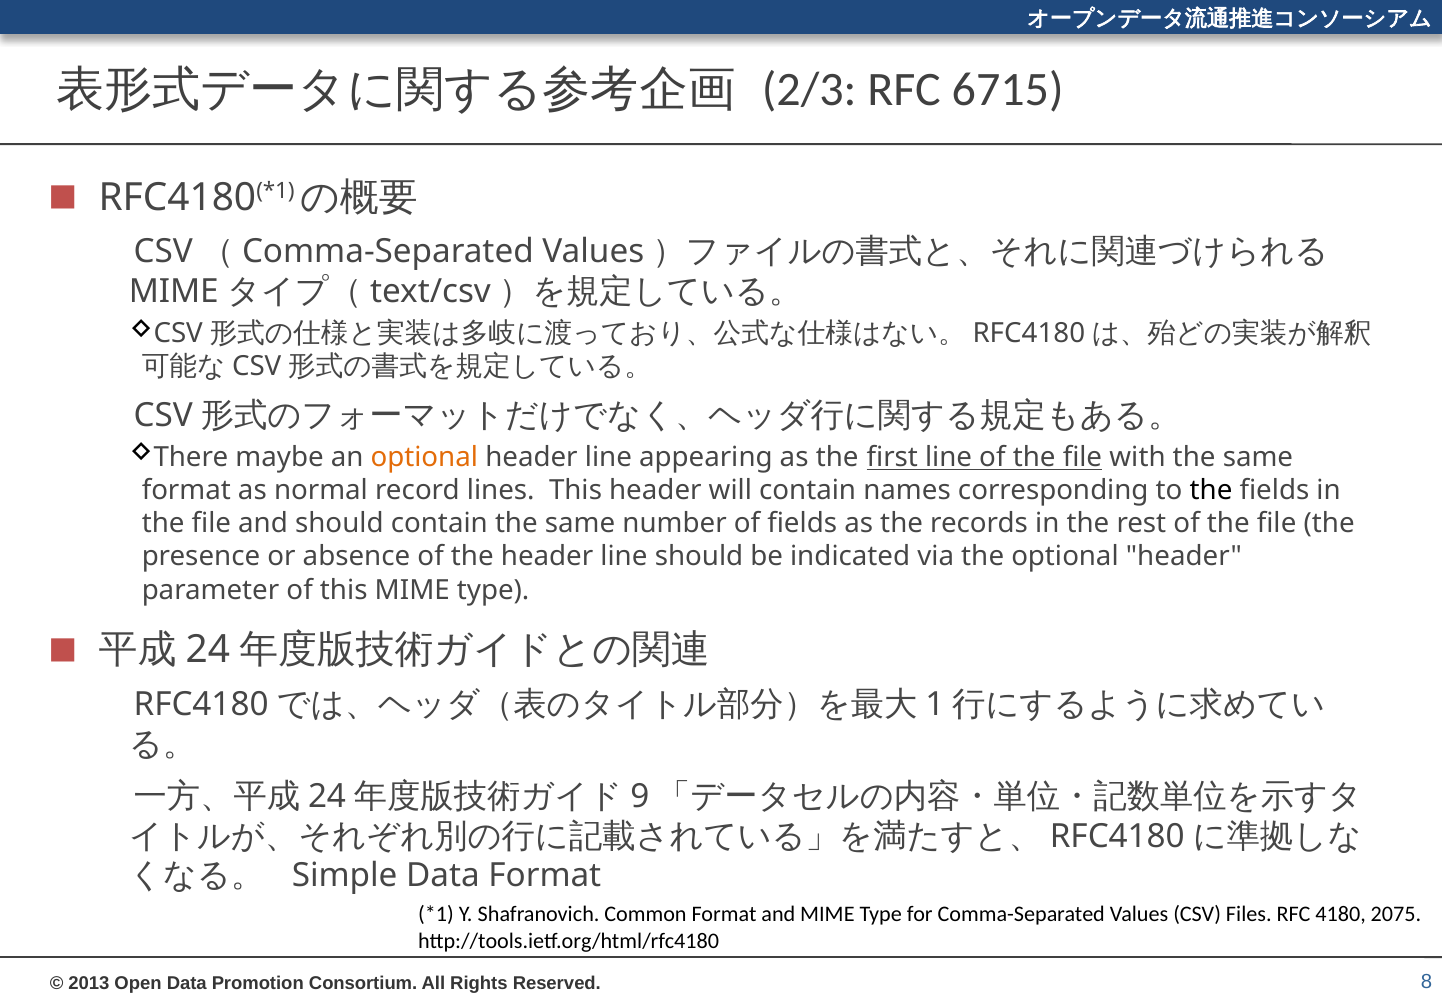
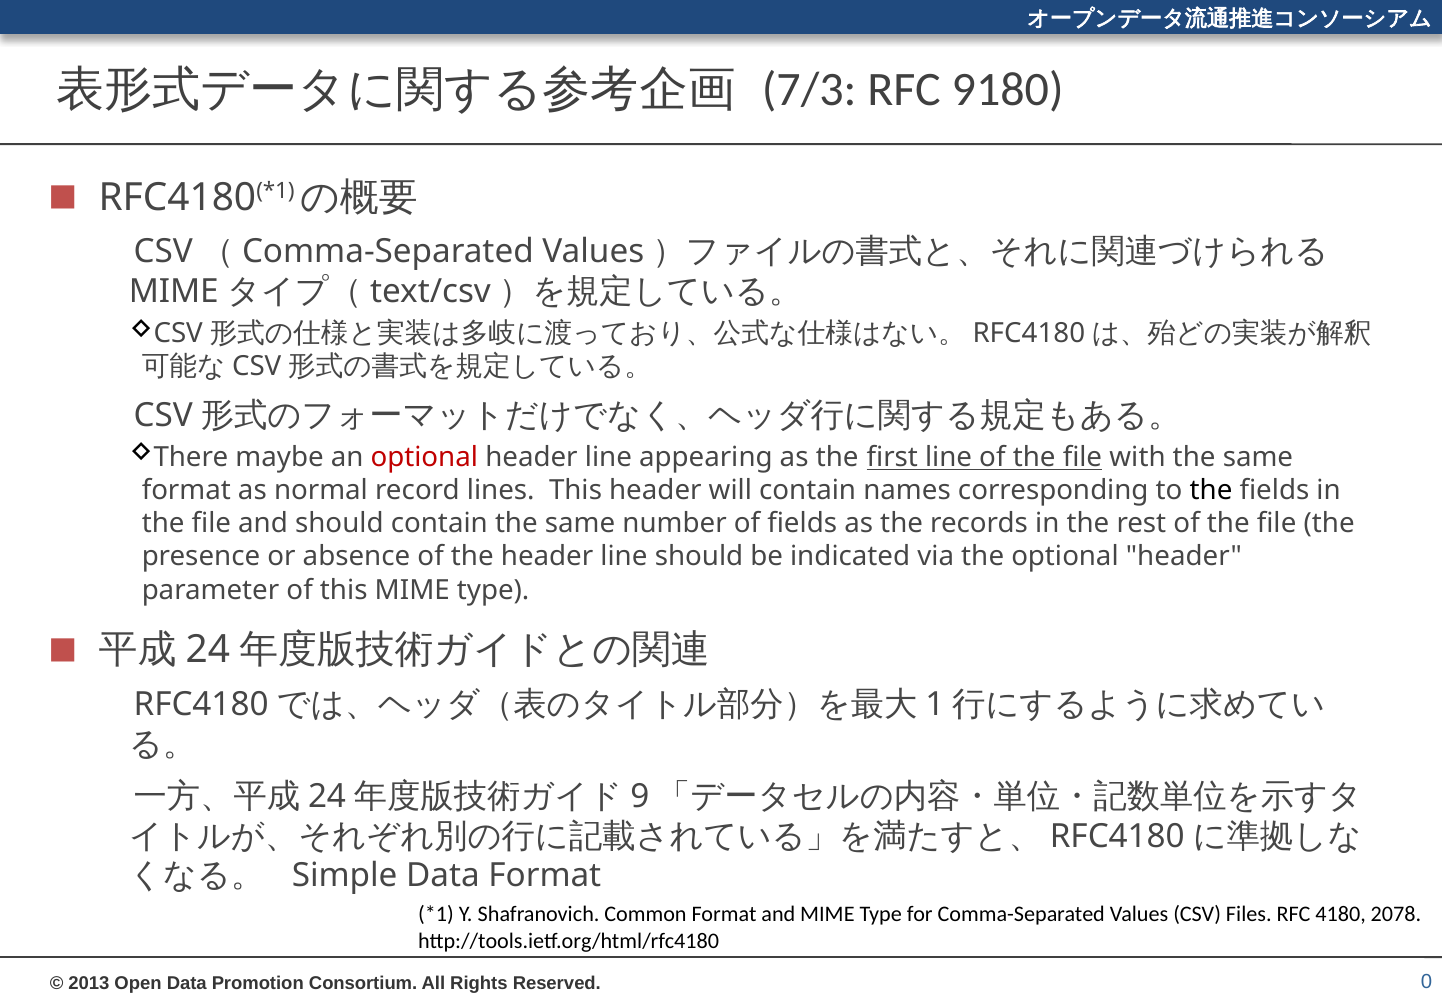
2/3: 2/3 -> 7/3
6715: 6715 -> 9180
optional at (424, 457) colour: orange -> red
2075: 2075 -> 2078
8: 8 -> 0
